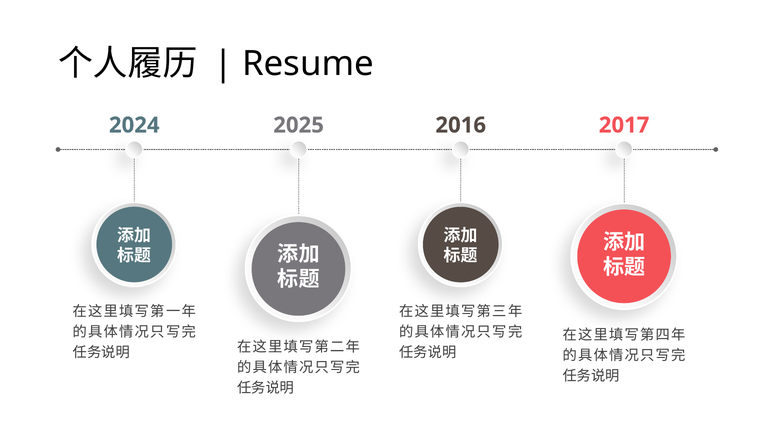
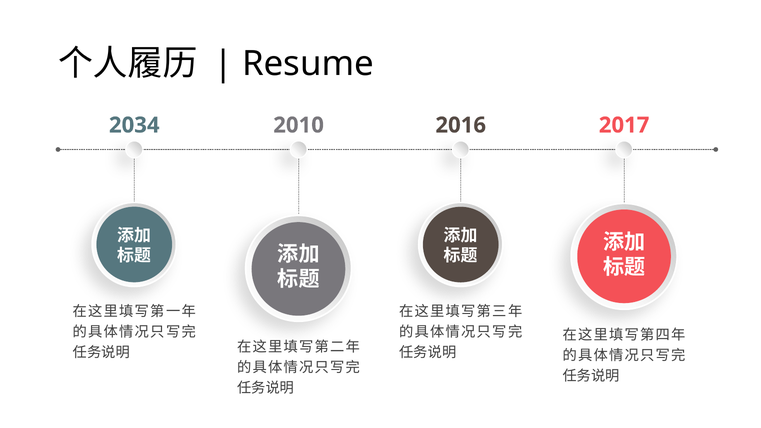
2024: 2024 -> 2034
2025: 2025 -> 2010
